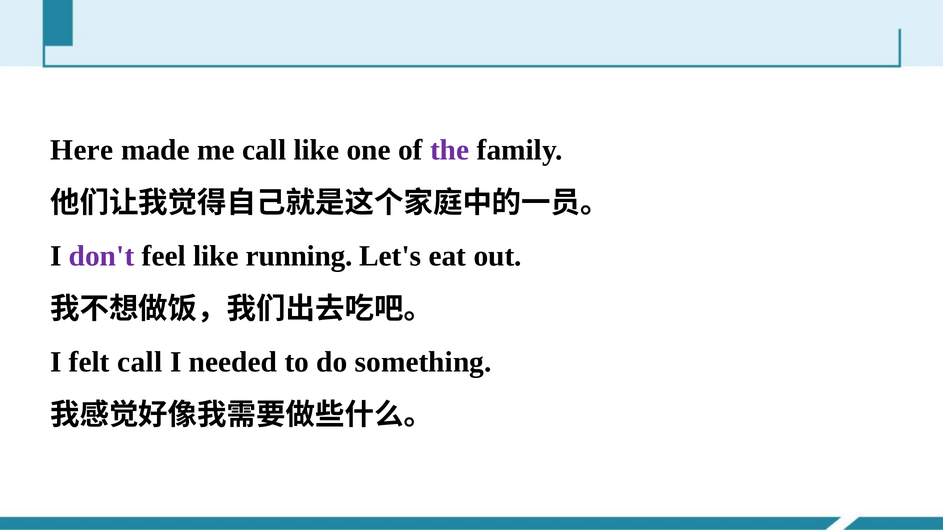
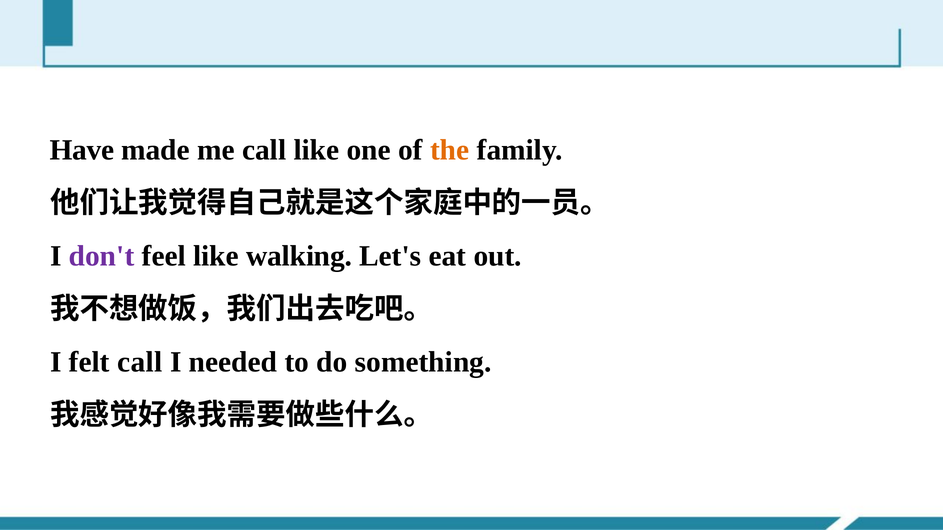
Here: Here -> Have
the colour: purple -> orange
running: running -> walking
